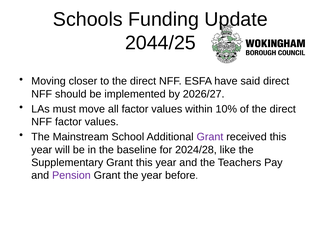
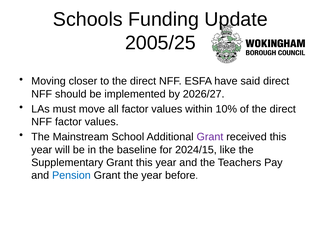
2044/25: 2044/25 -> 2005/25
2024/28: 2024/28 -> 2024/15
Pension colour: purple -> blue
